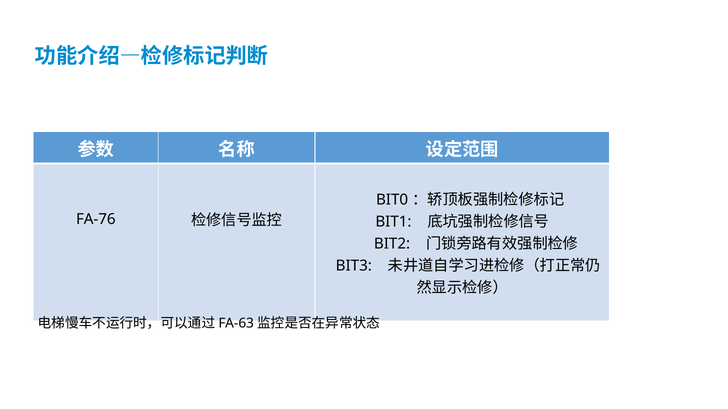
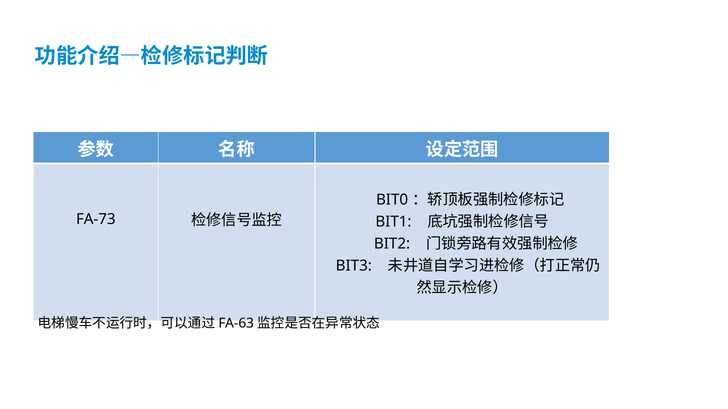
FA-76: FA-76 -> FA-73
